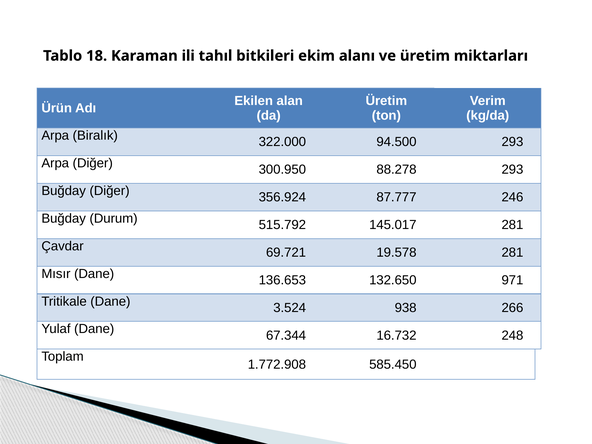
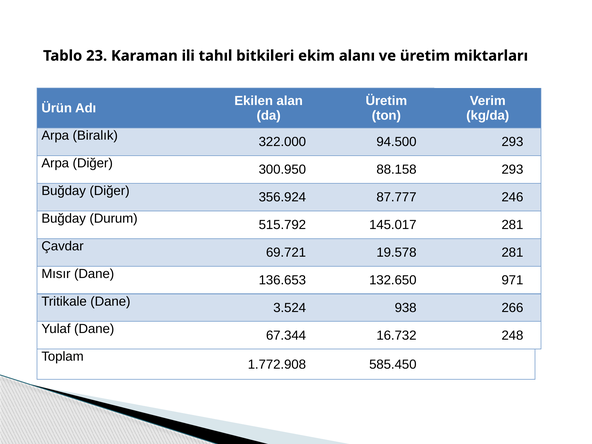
18: 18 -> 23
88.278: 88.278 -> 88.158
